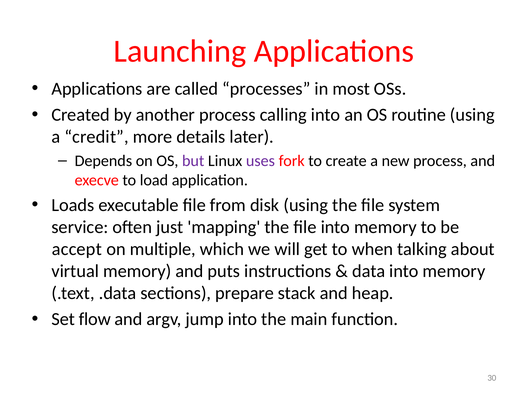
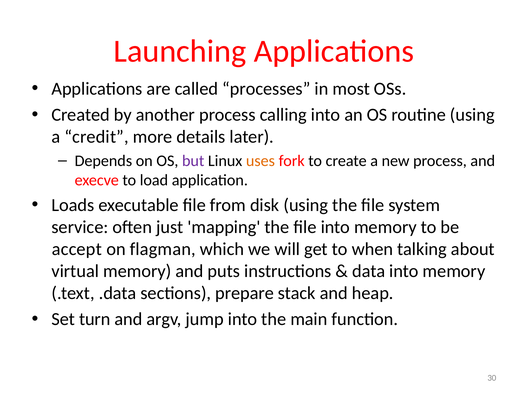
uses colour: purple -> orange
multiple: multiple -> flagman
flow: flow -> turn
